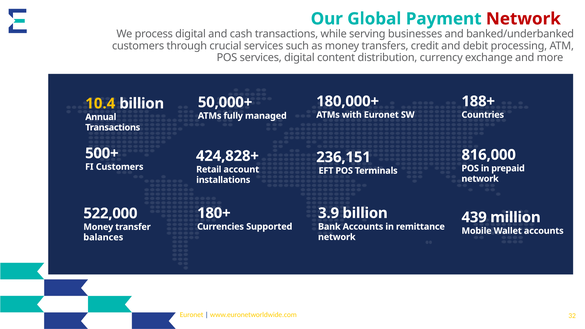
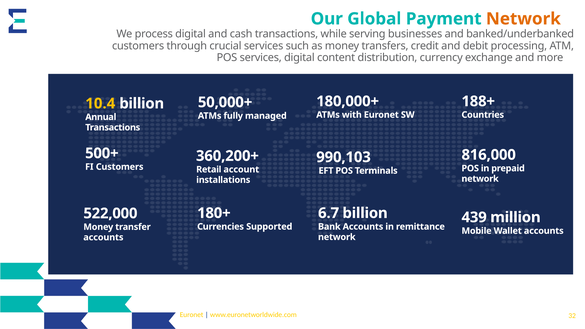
Network at (523, 19) colour: red -> orange
424,828+: 424,828+ -> 360,200+
236,151: 236,151 -> 990,103
3.9: 3.9 -> 6.7
balances at (103, 237): balances -> accounts
